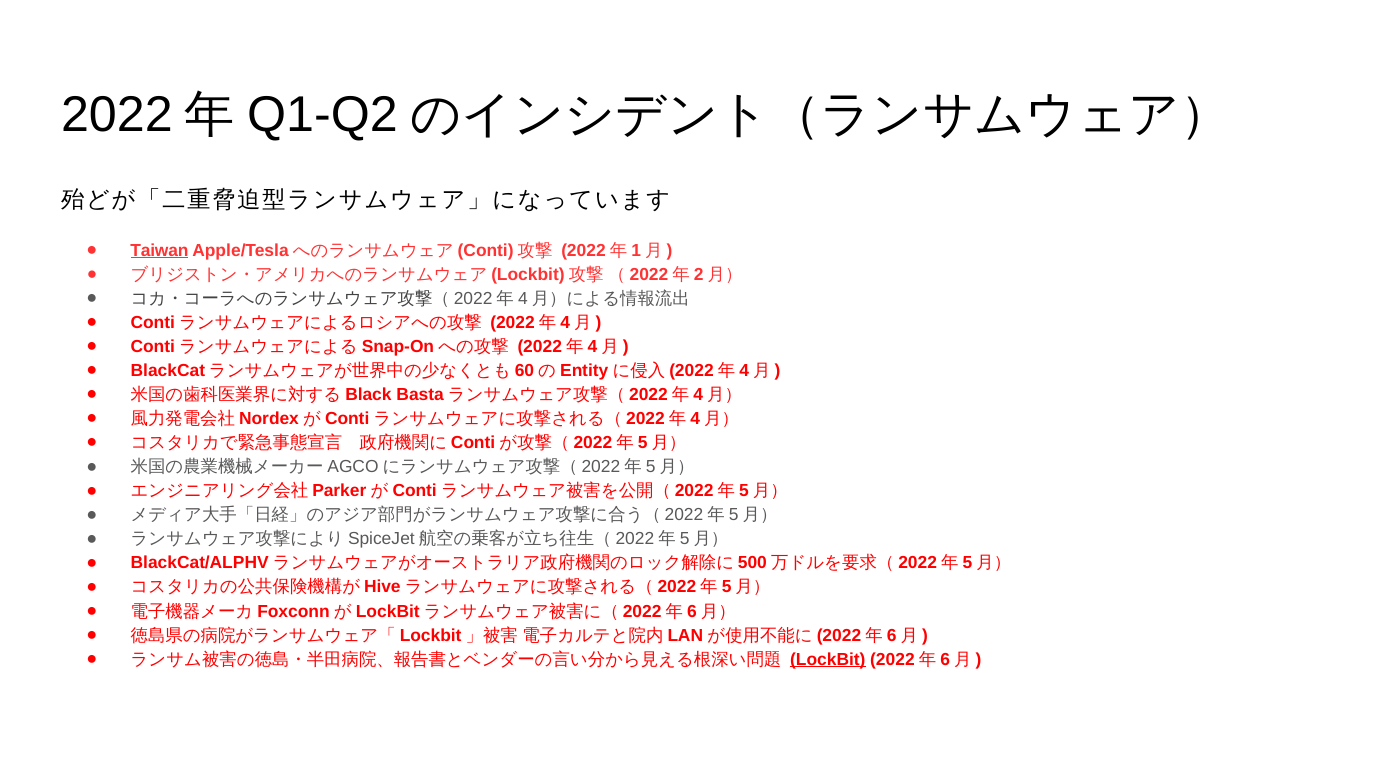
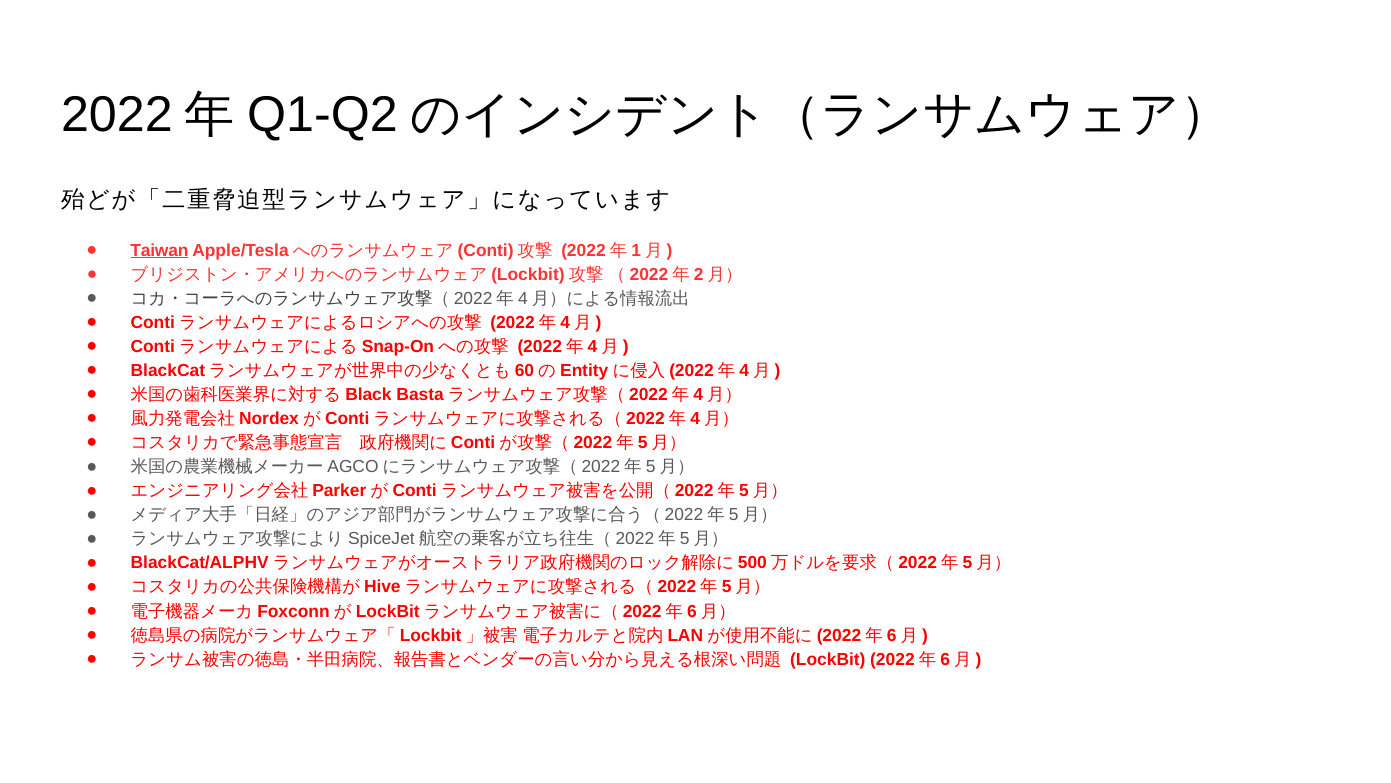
LockBit underline: present -> none
